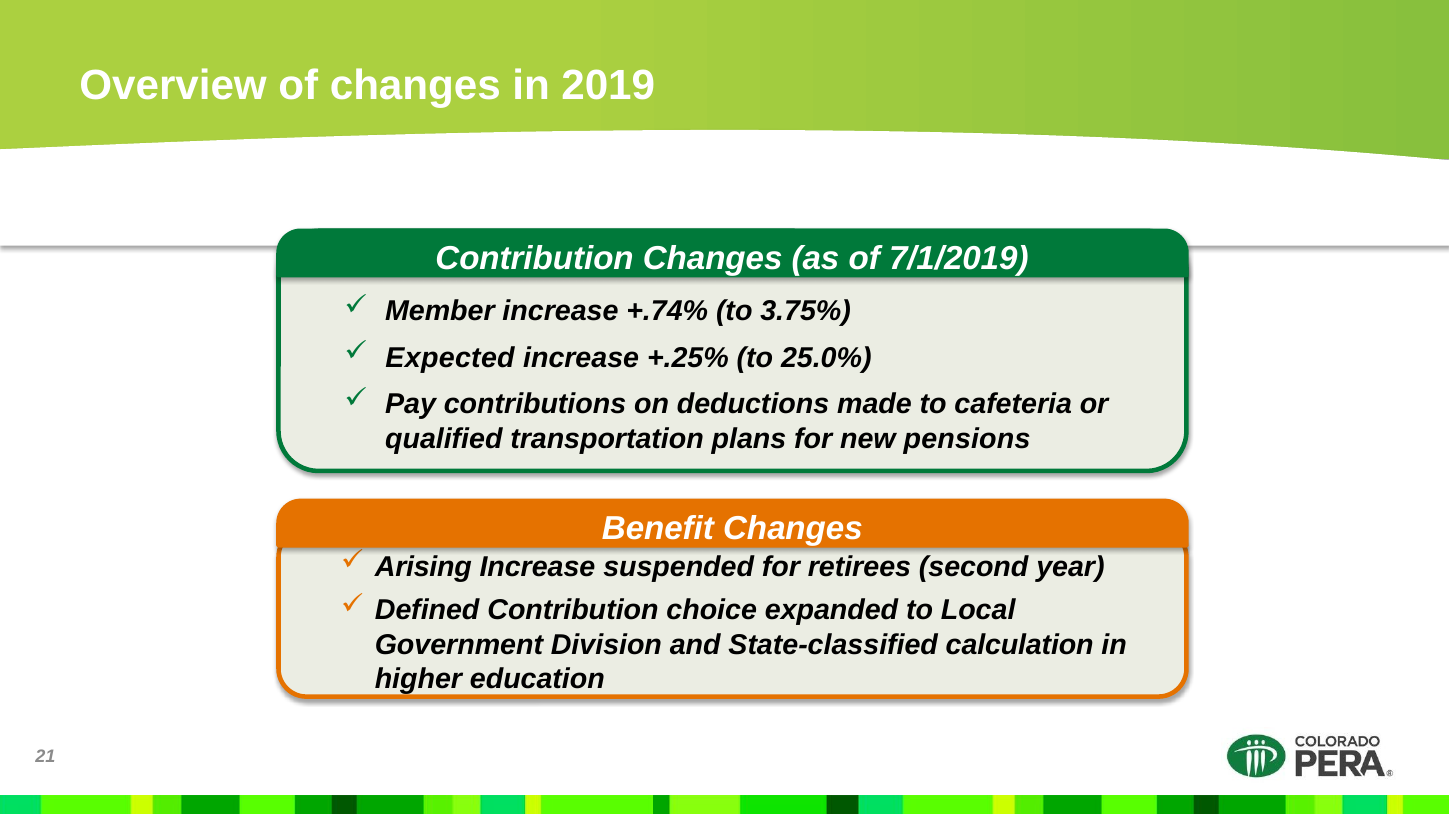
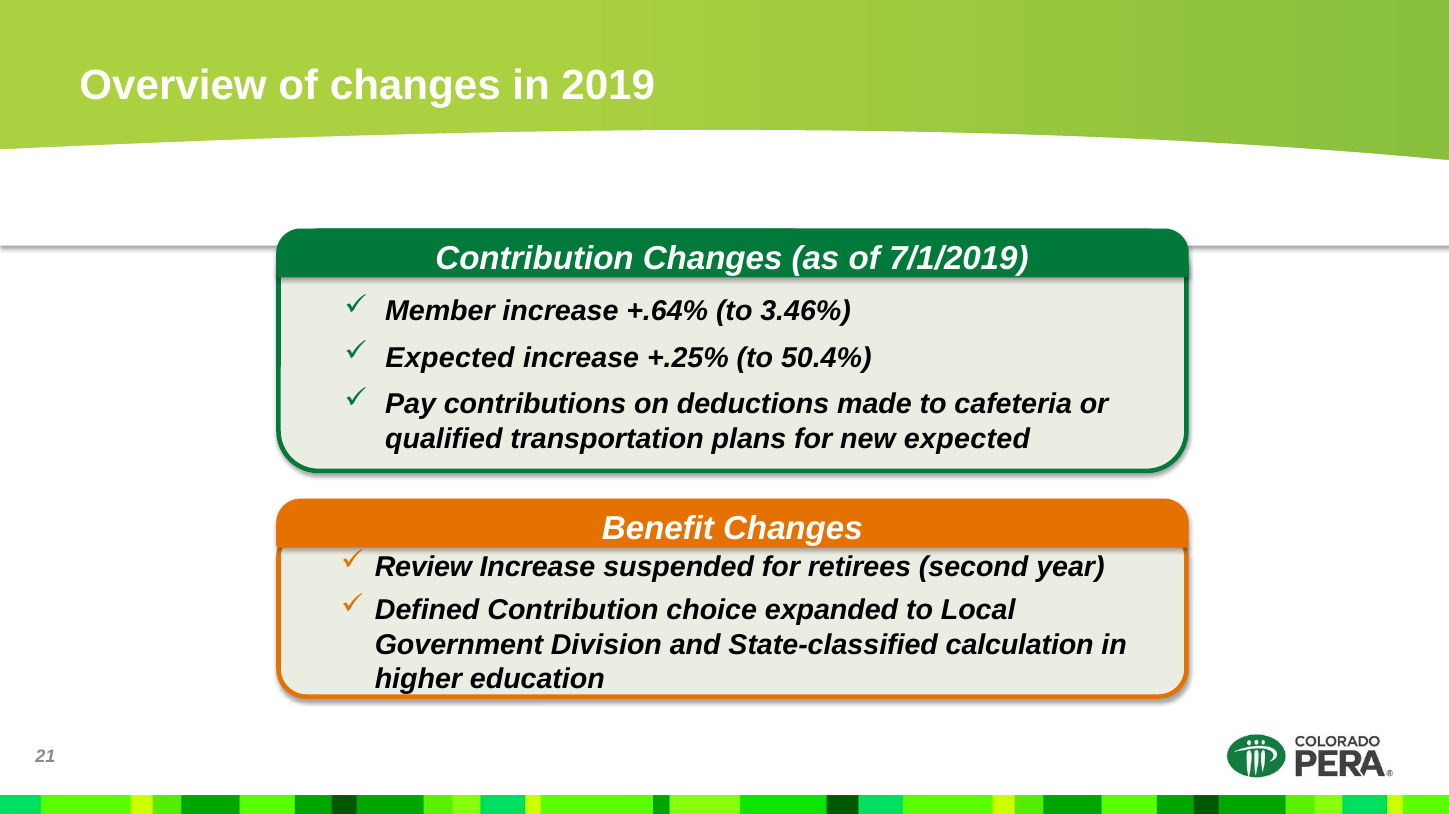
+.74%: +.74% -> +.64%
3.75%: 3.75% -> 3.46%
25.0%: 25.0% -> 50.4%
new pensions: pensions -> expected
Arising: Arising -> Review
